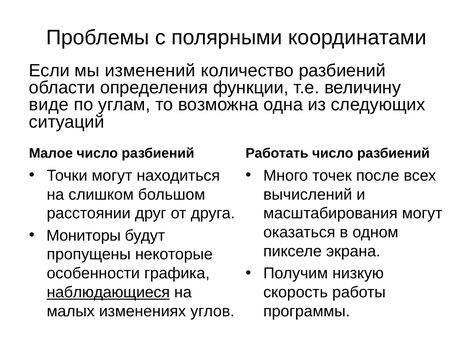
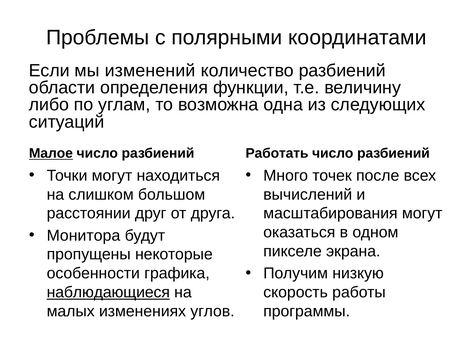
виде: виде -> либо
Малое underline: none -> present
Мониторы: Мониторы -> Монитора
